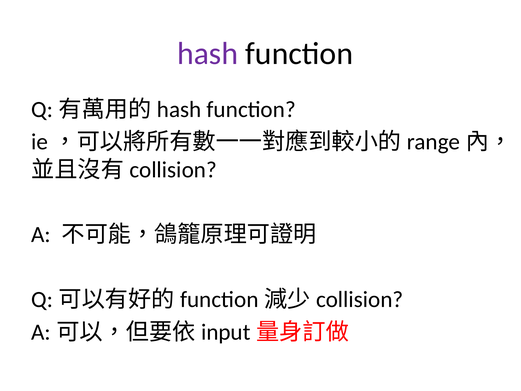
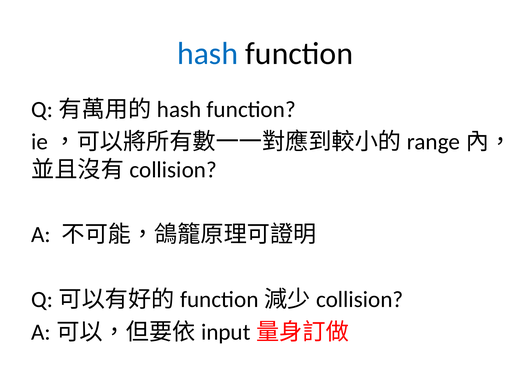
hash colour: purple -> blue
